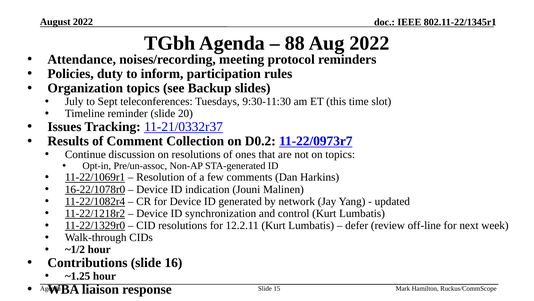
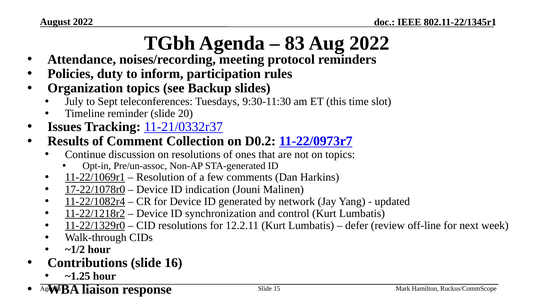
88: 88 -> 83
16-22/1078r0: 16-22/1078r0 -> 17-22/1078r0
